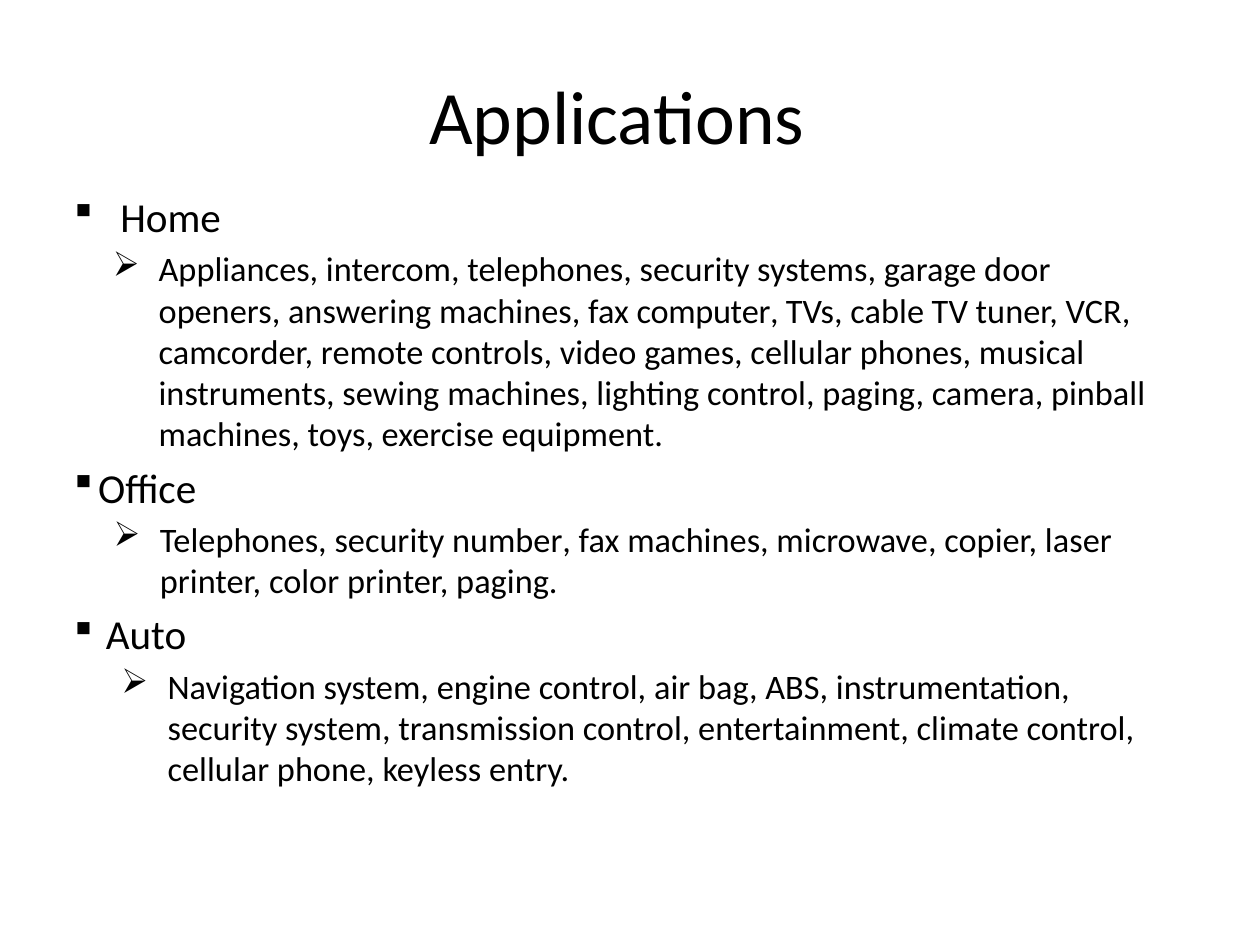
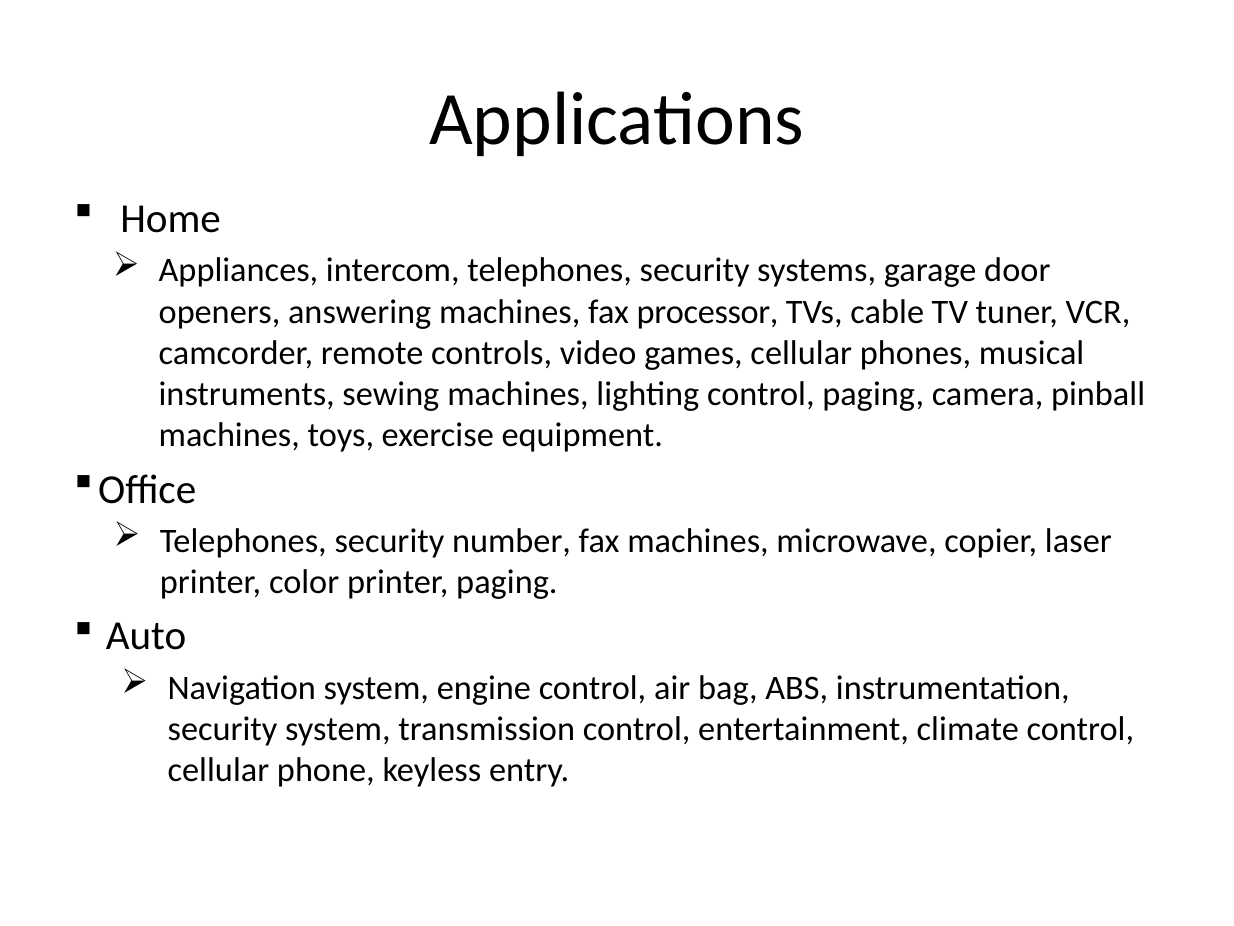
computer: computer -> processor
